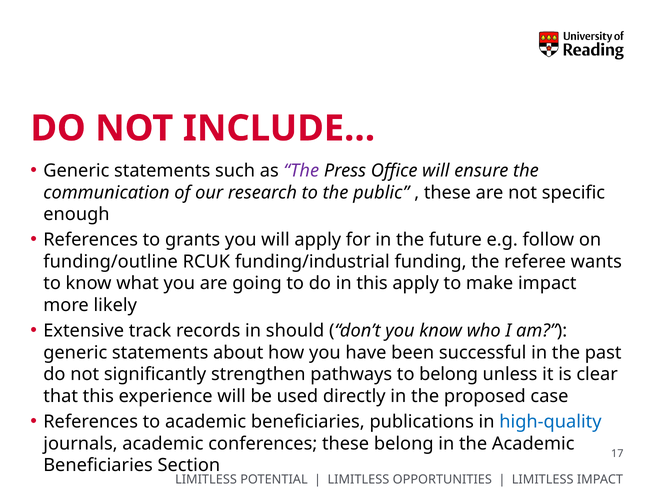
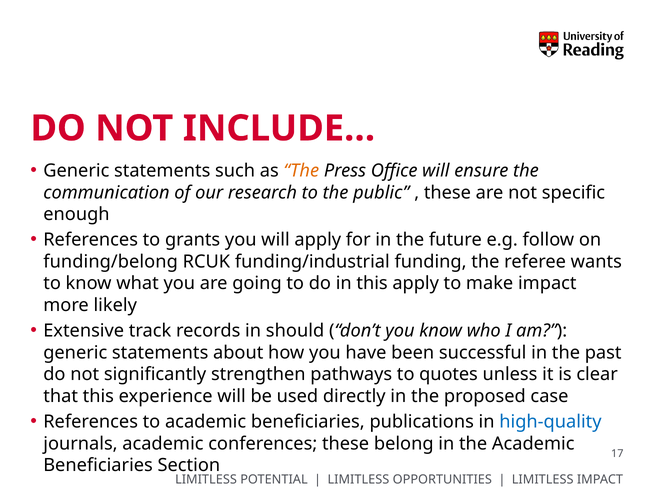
The at (301, 171) colour: purple -> orange
funding/outline: funding/outline -> funding/belong
to belong: belong -> quotes
